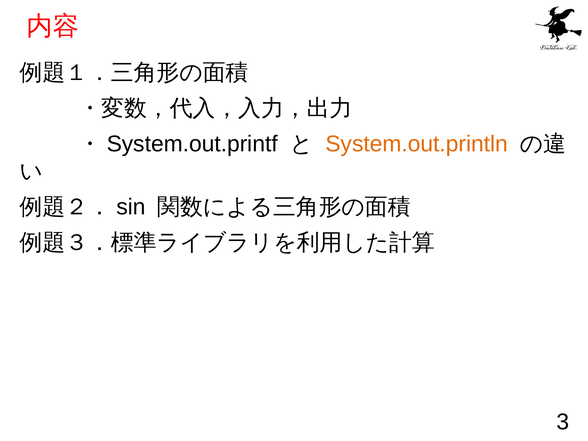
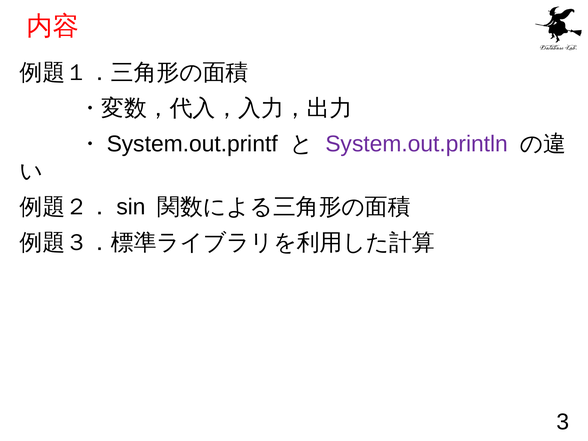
System.out.println colour: orange -> purple
